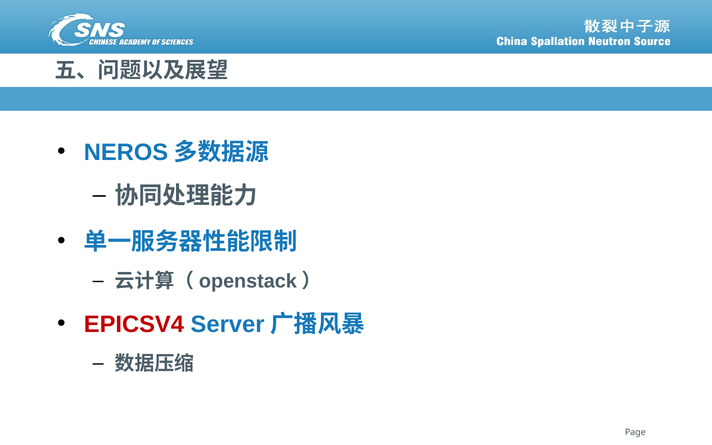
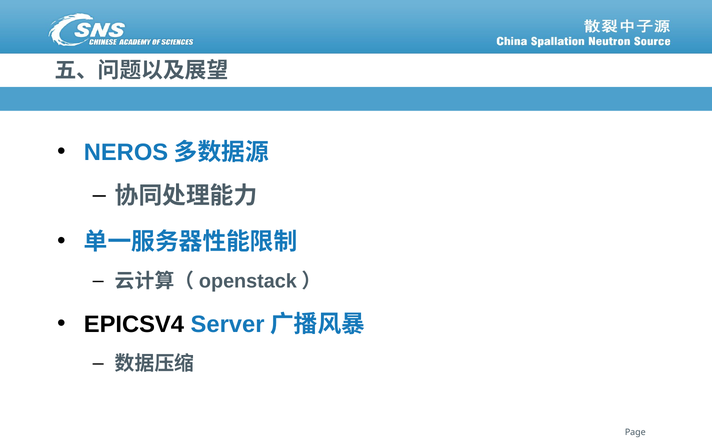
EPICSV4 colour: red -> black
